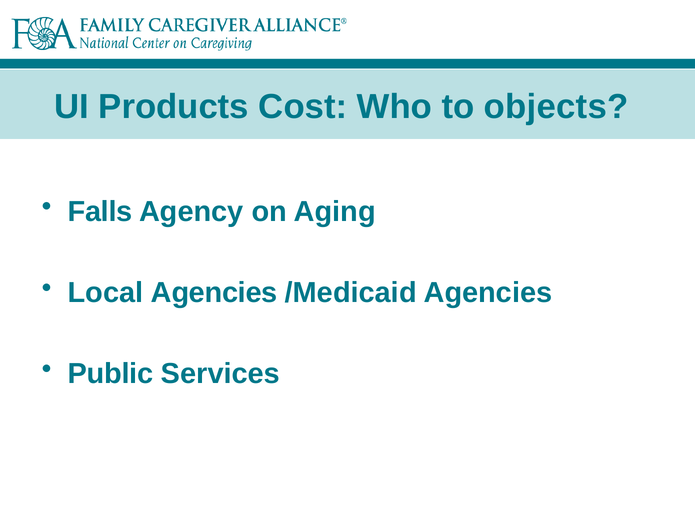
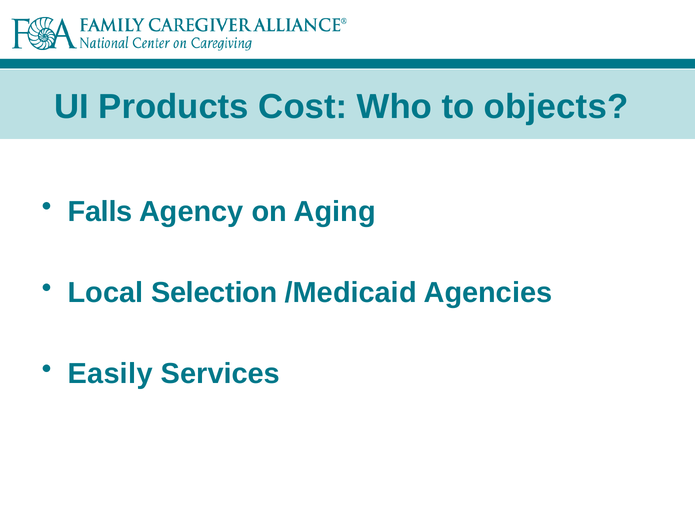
Local Agencies: Agencies -> Selection
Public: Public -> Easily
